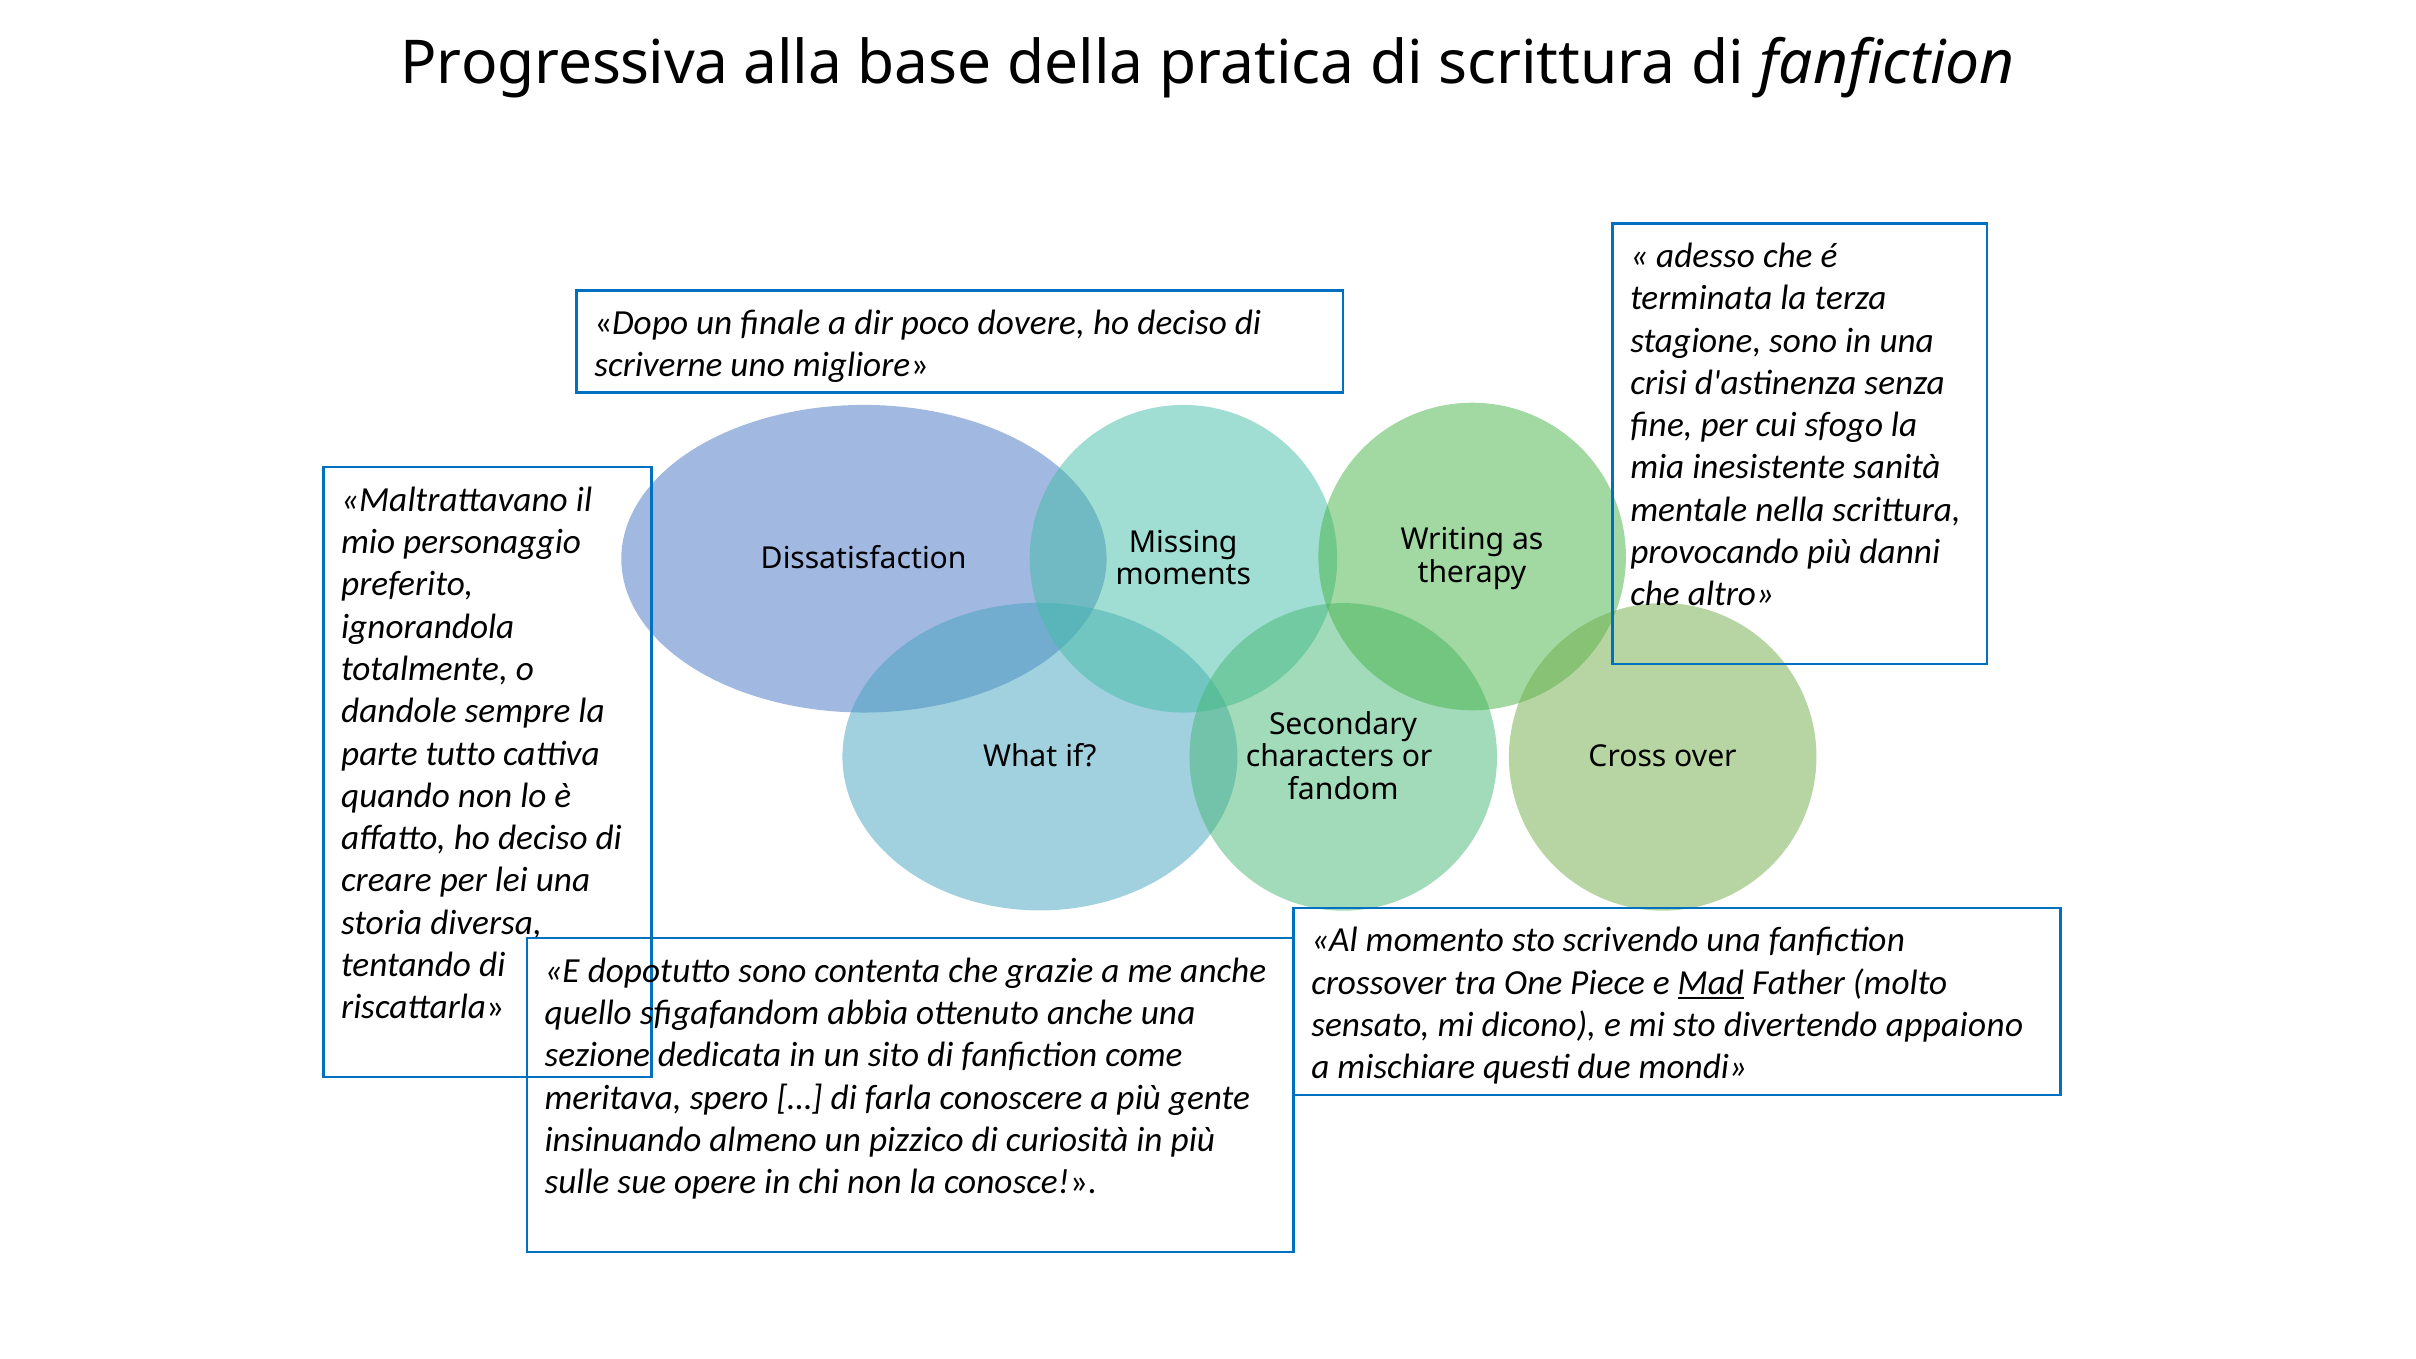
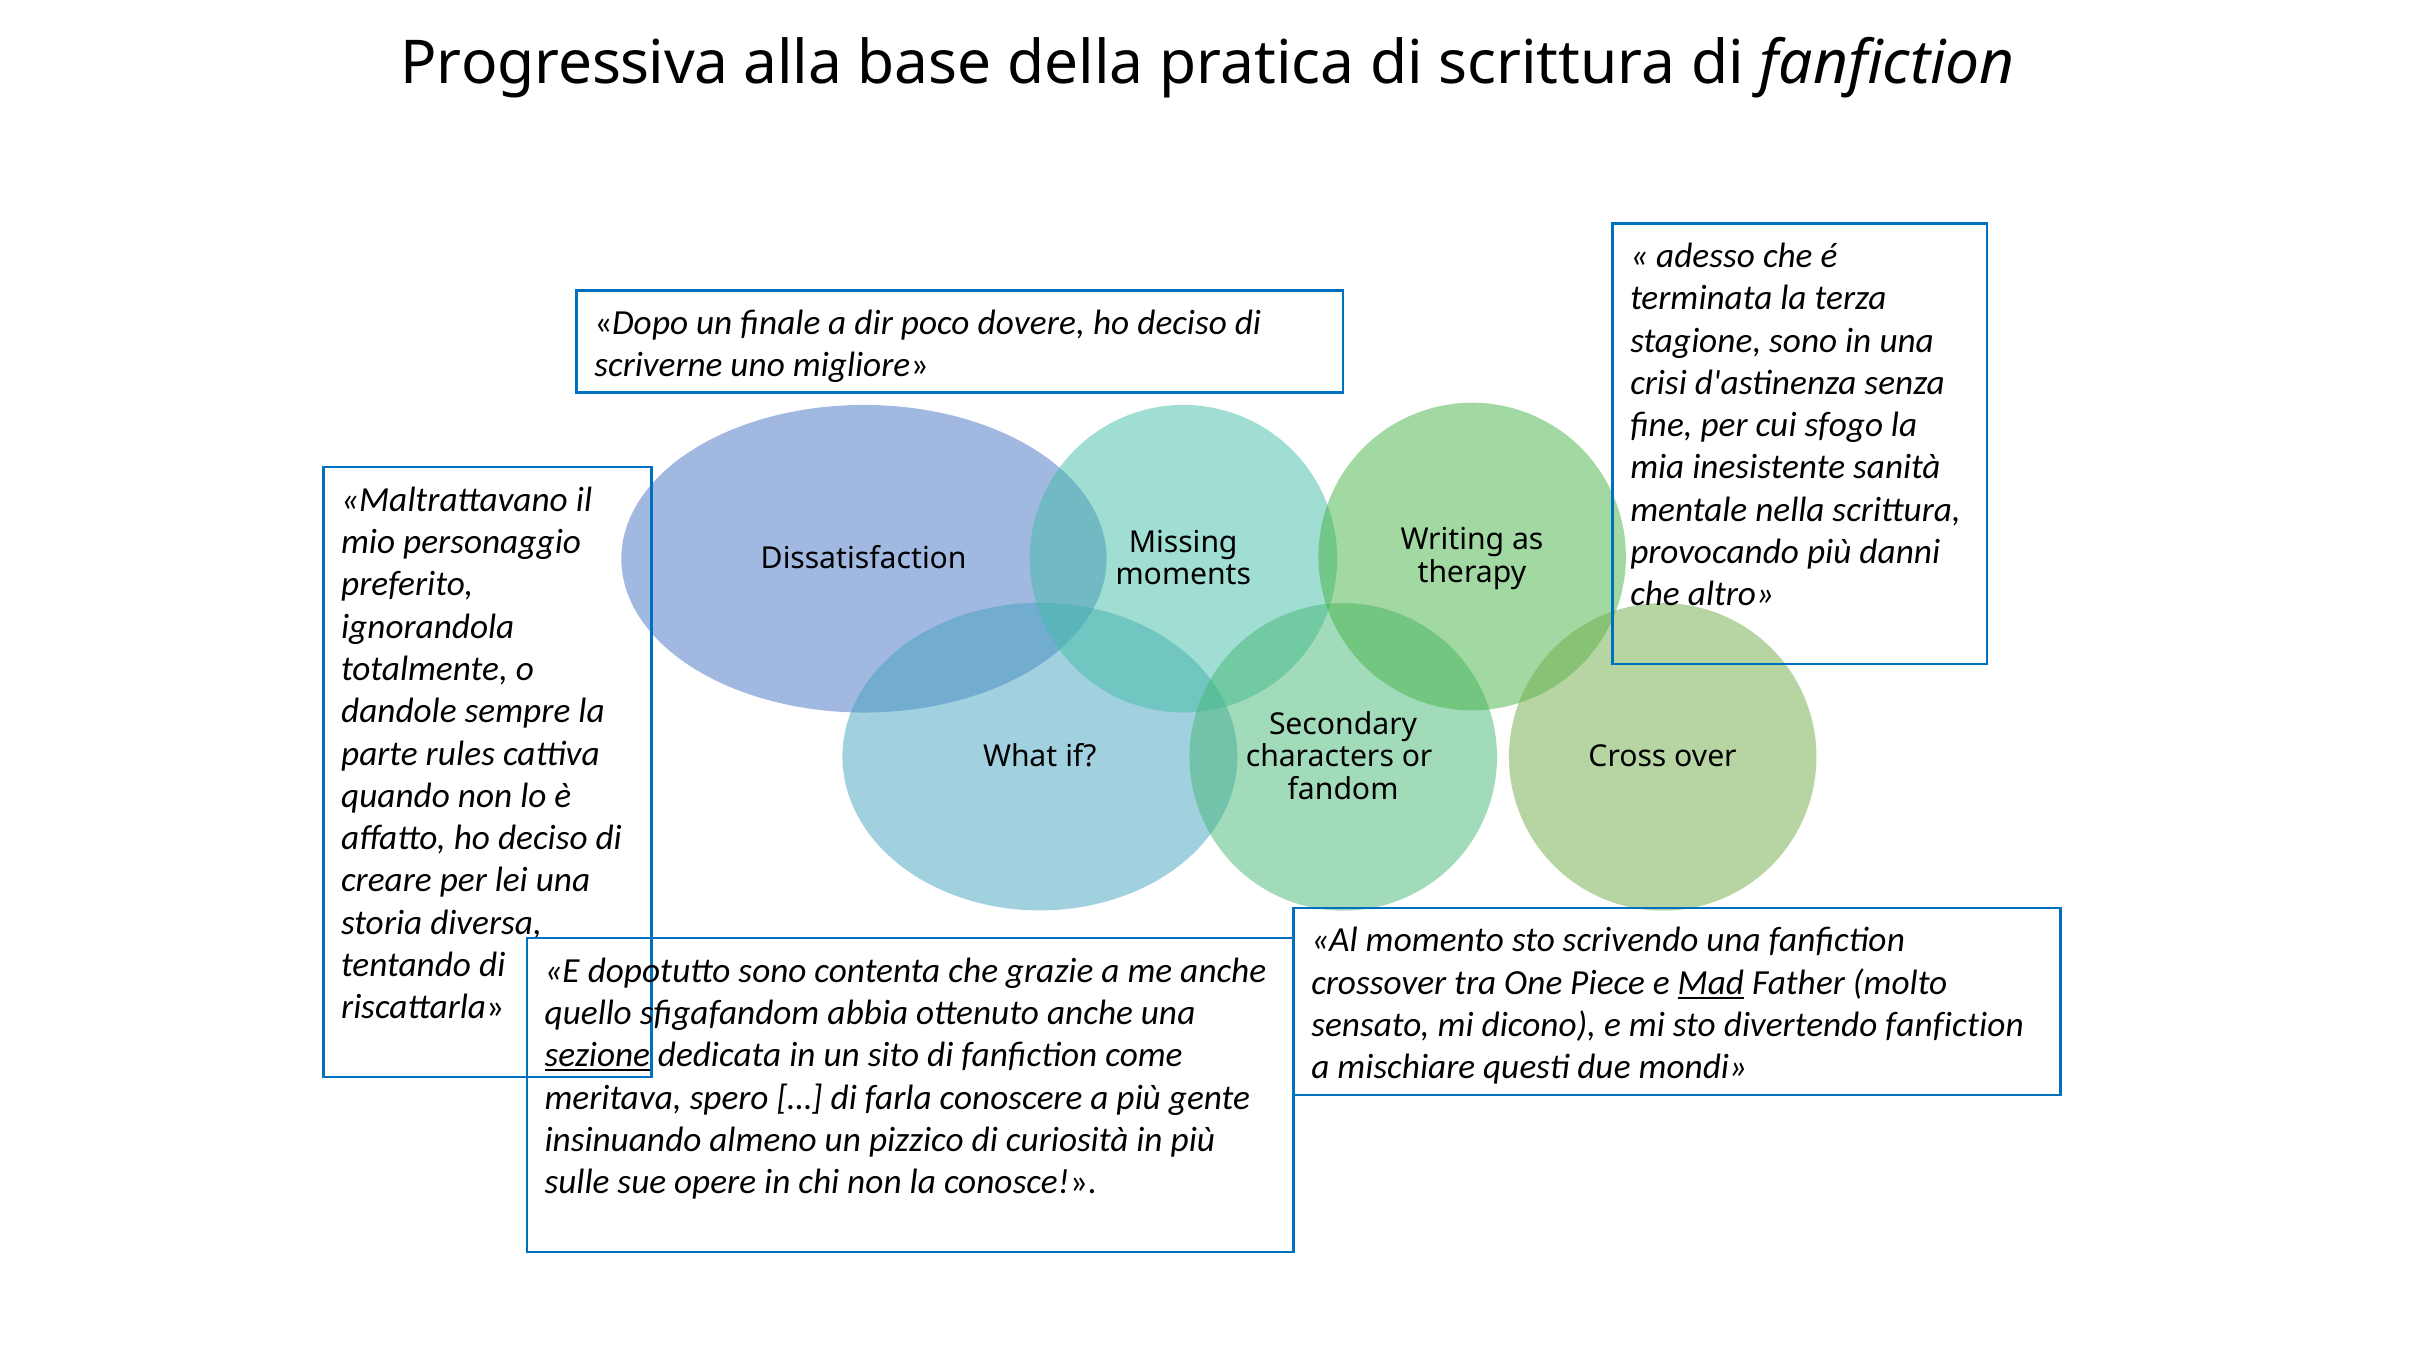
tutto: tutto -> rules
divertendo appaiono: appaiono -> fanfiction
sezione underline: none -> present
